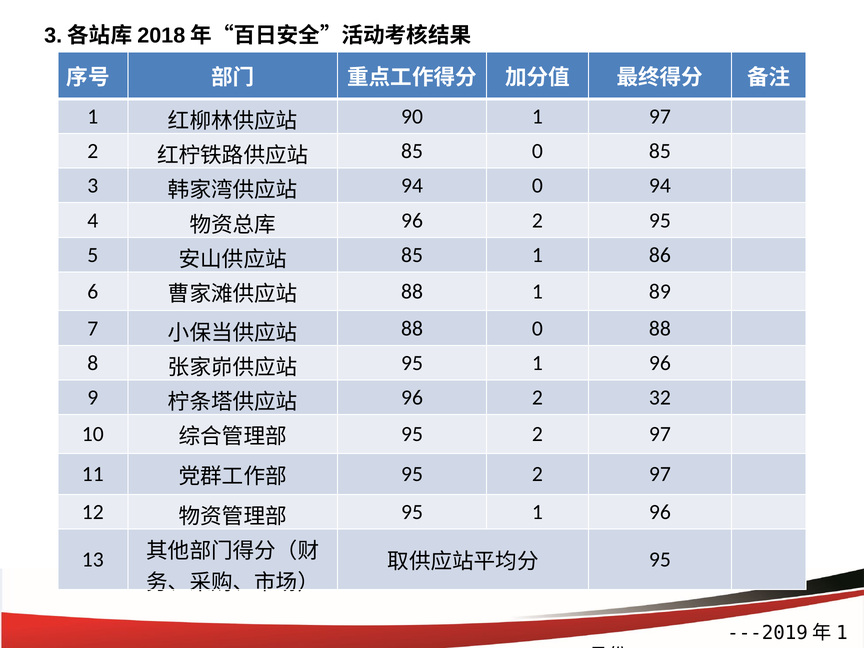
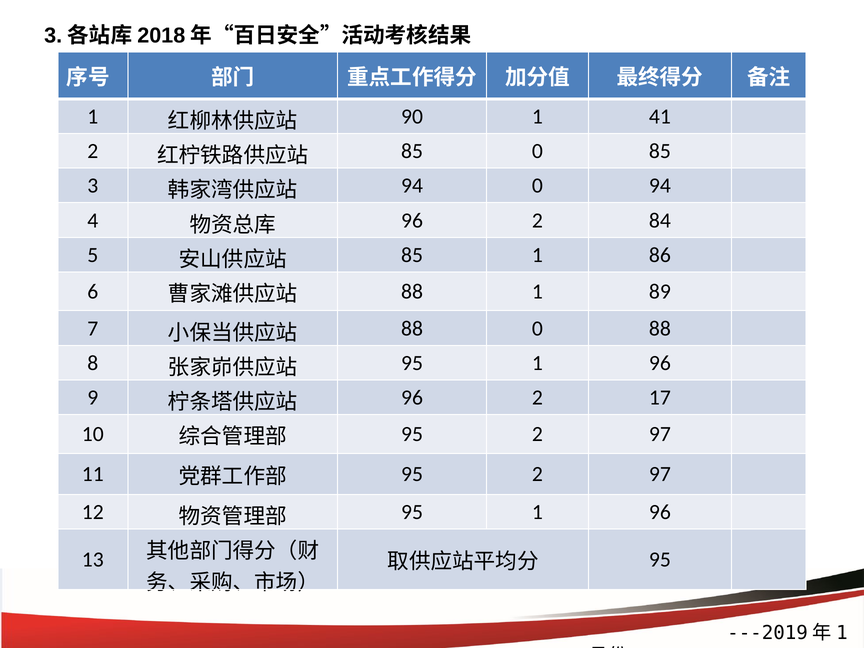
1 97: 97 -> 41
2 95: 95 -> 84
32: 32 -> 17
